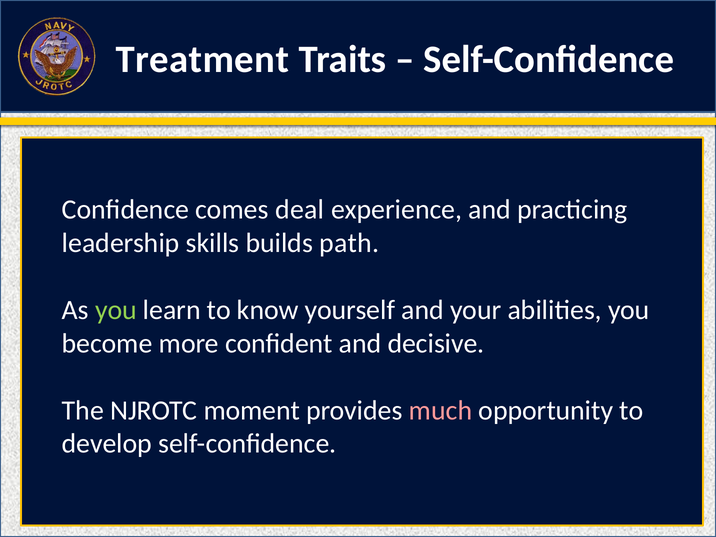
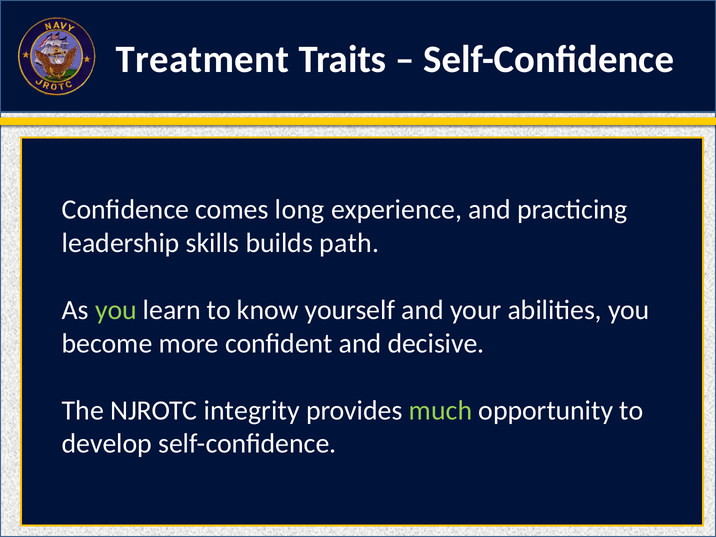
deal: deal -> long
moment: moment -> integrity
much colour: pink -> light green
